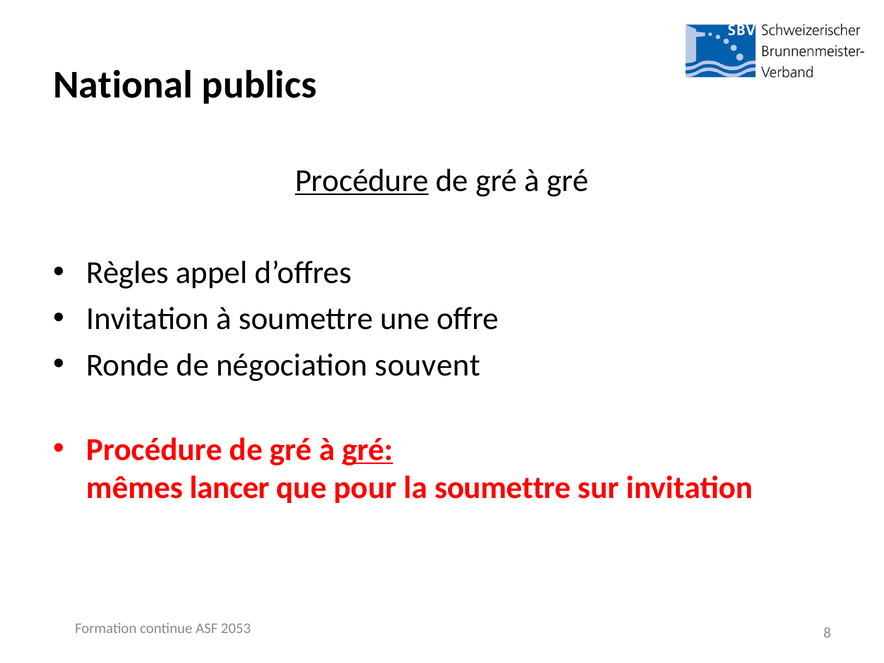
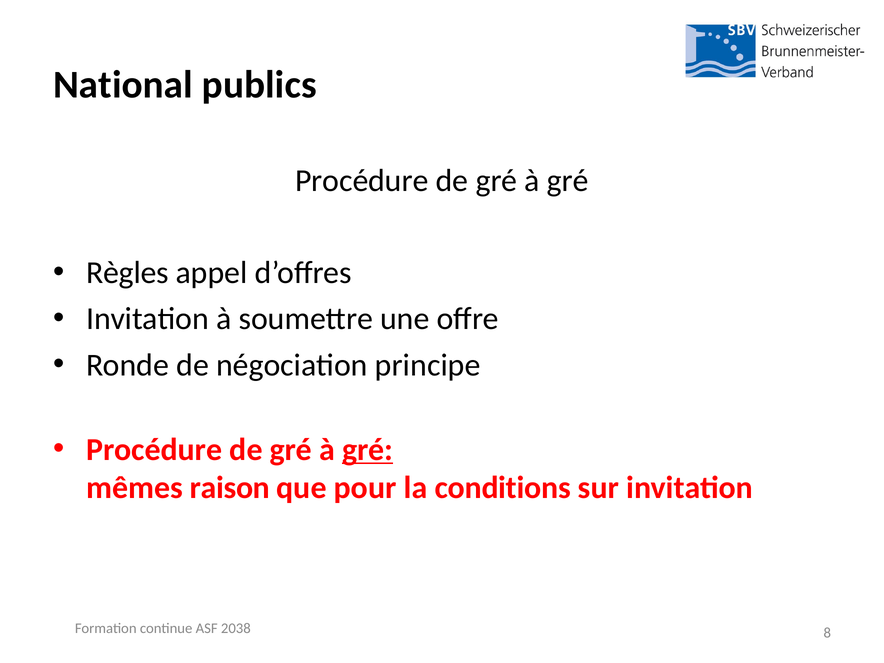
Procédure at (362, 181) underline: present -> none
souvent: souvent -> principe
lancer: lancer -> raison
la soumettre: soumettre -> conditions
2053: 2053 -> 2038
